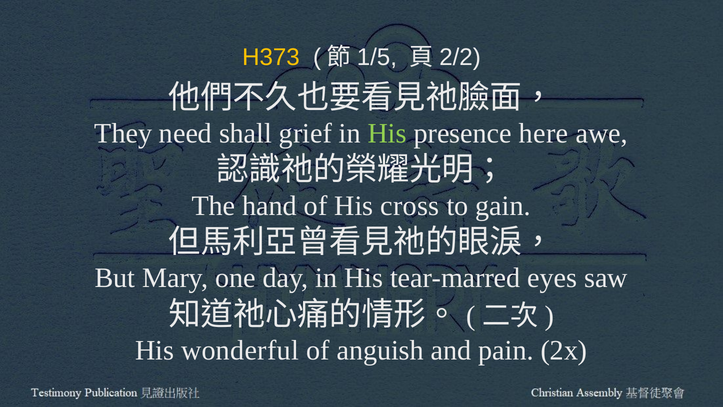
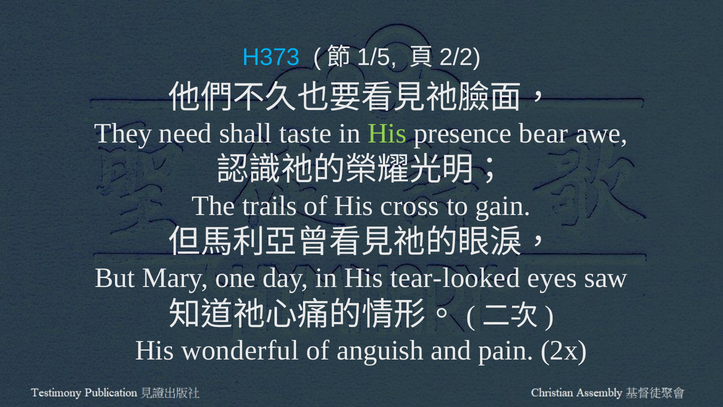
H373 colour: yellow -> light blue
grief: grief -> taste
here: here -> bear
hand: hand -> trails
tear-marred: tear-marred -> tear-looked
